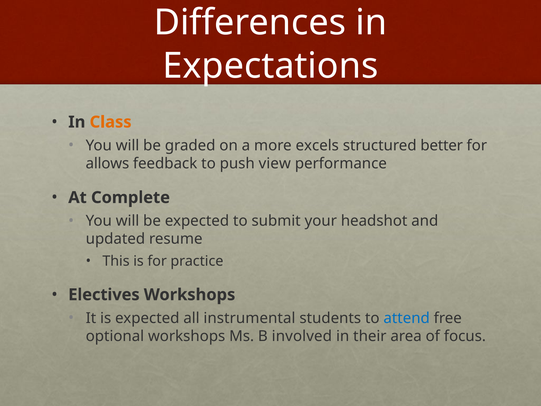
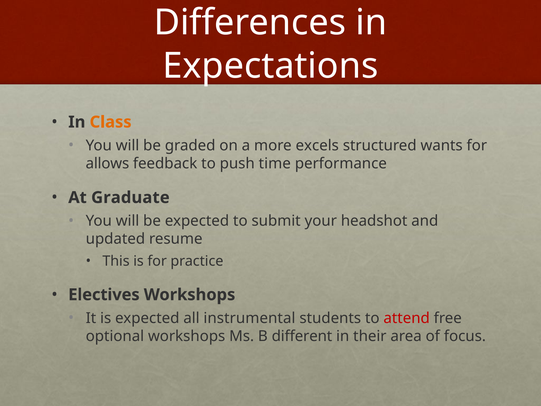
better: better -> wants
view: view -> time
Complete: Complete -> Graduate
attend colour: blue -> red
involved: involved -> different
